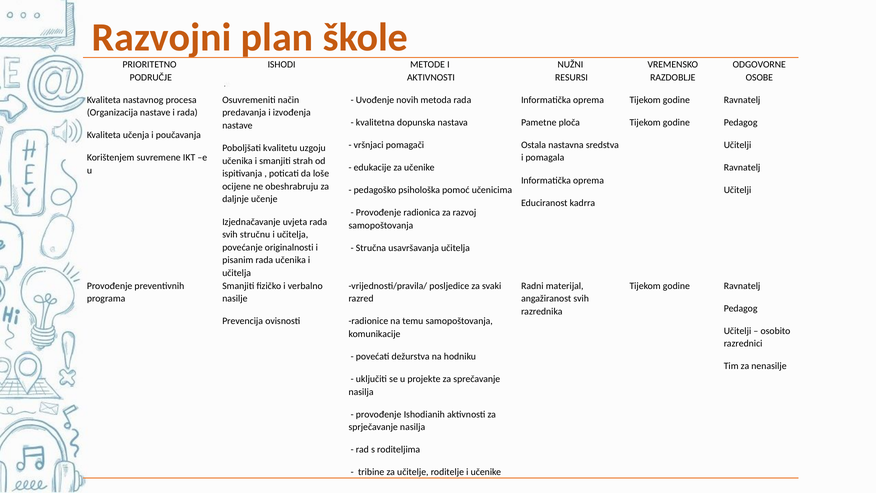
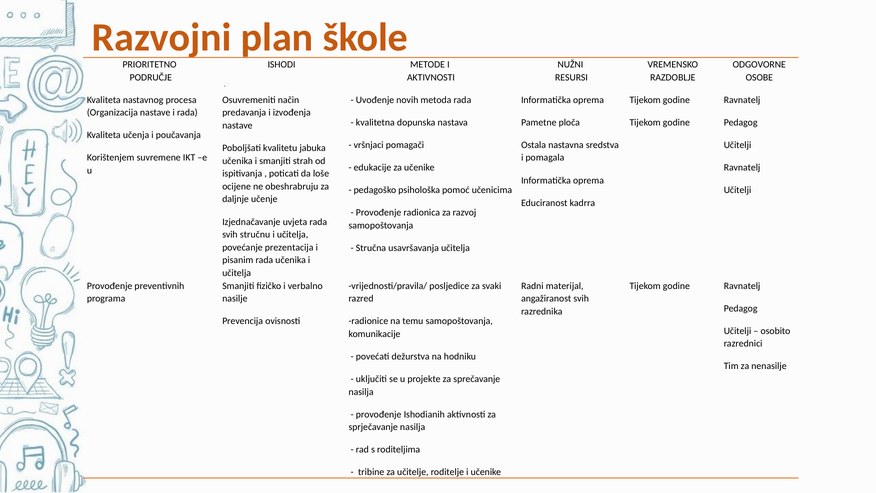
uzgoju: uzgoju -> jabuka
originalnosti: originalnosti -> prezentacija
